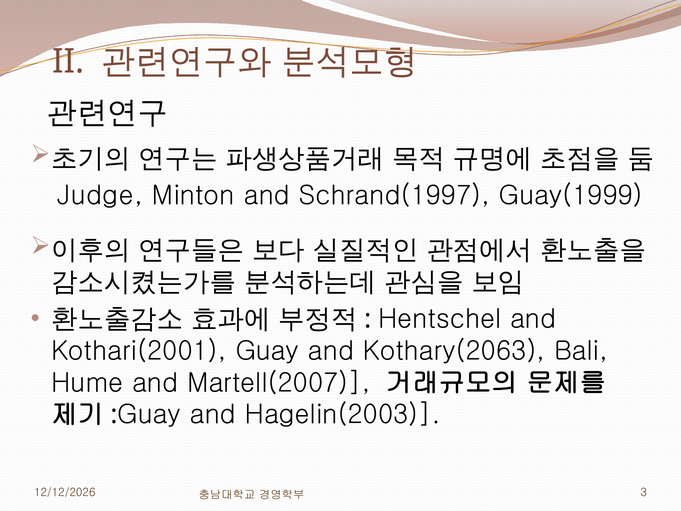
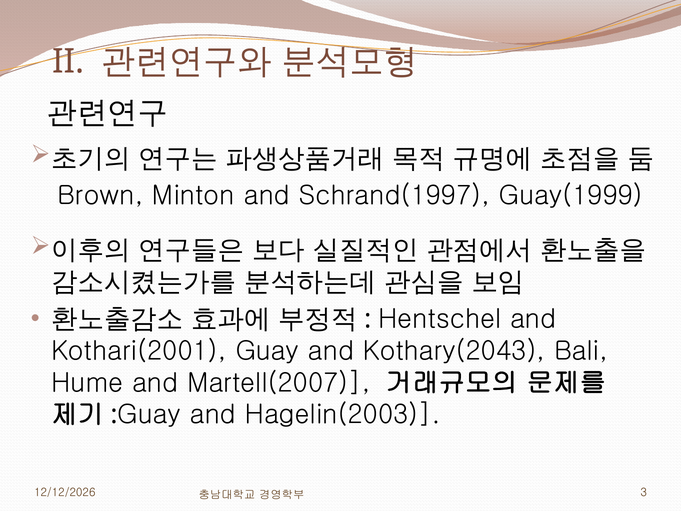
Judge: Judge -> Brown
Kothary(2063: Kothary(2063 -> Kothary(2043
